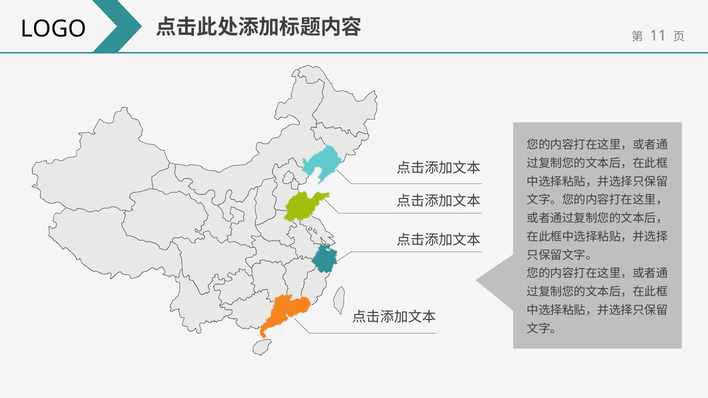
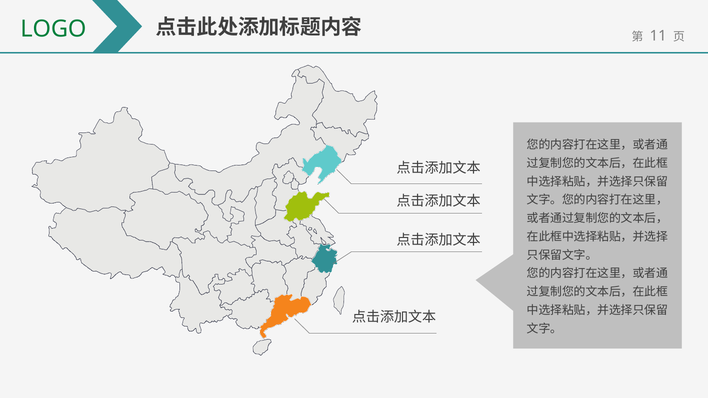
LOGO colour: black -> green
